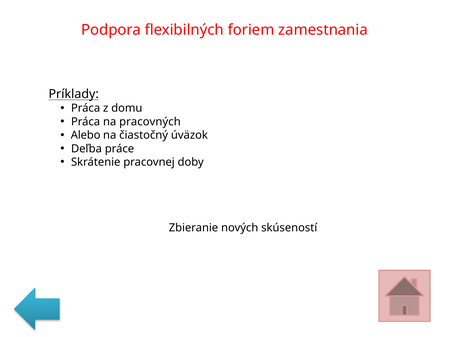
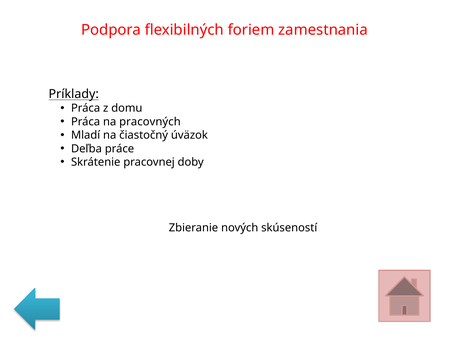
Alebo: Alebo -> Mladí
